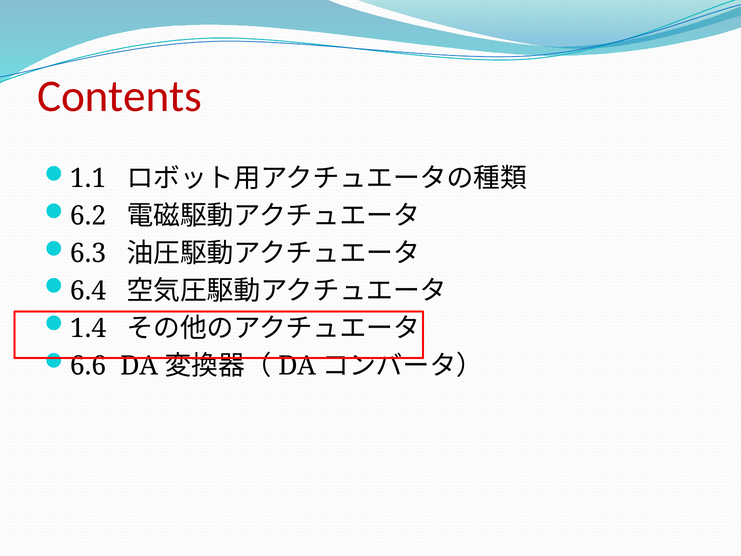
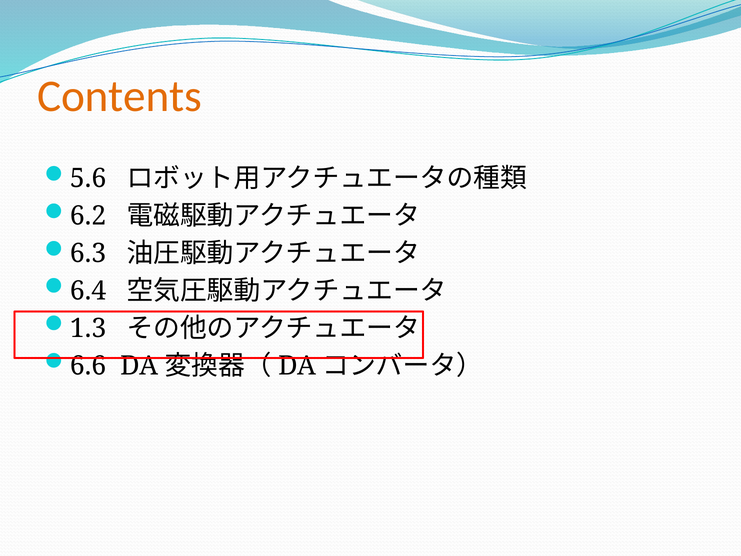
Contents colour: red -> orange
1.1: 1.1 -> 5.6
1.4: 1.4 -> 1.3
